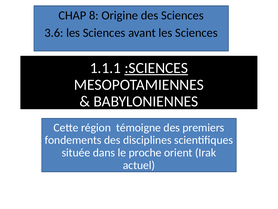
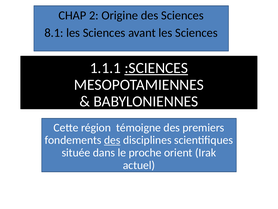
8: 8 -> 2
3.6: 3.6 -> 8.1
des at (112, 140) underline: none -> present
